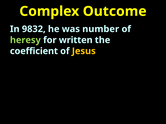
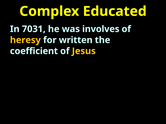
Outcome: Outcome -> Educated
9832: 9832 -> 7031
number: number -> involves
heresy colour: light green -> yellow
